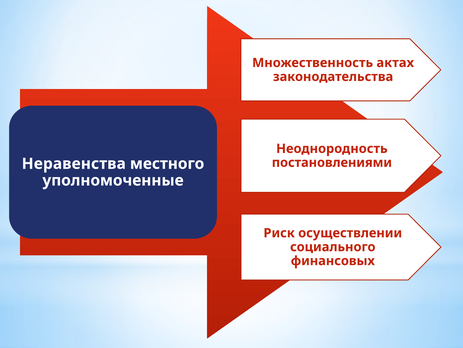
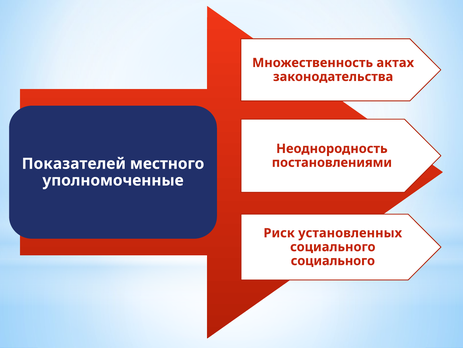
Неравенства: Неравенства -> Показателей
осуществлении: осуществлении -> установленных
финансовых at (333, 260): финансовых -> социального
